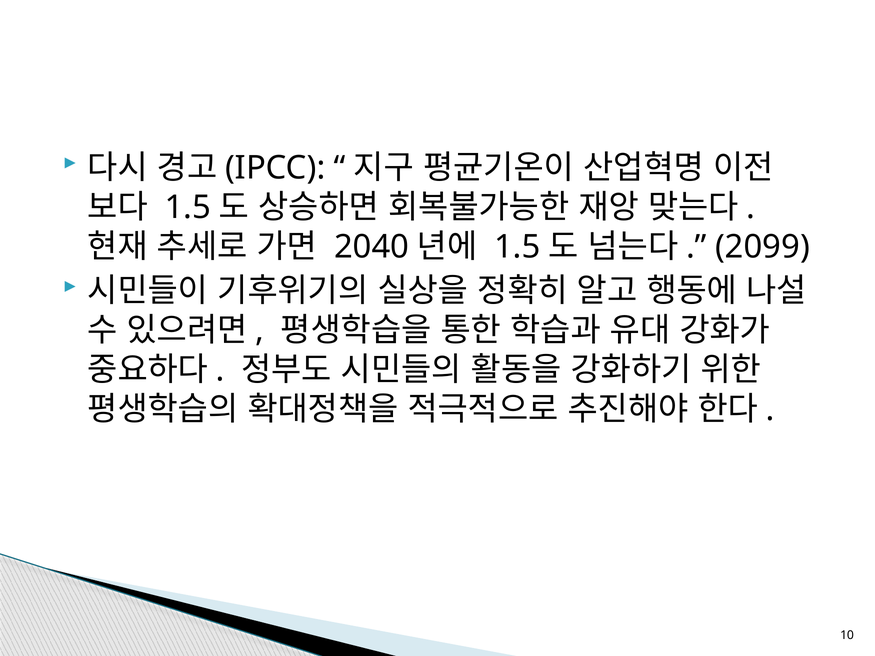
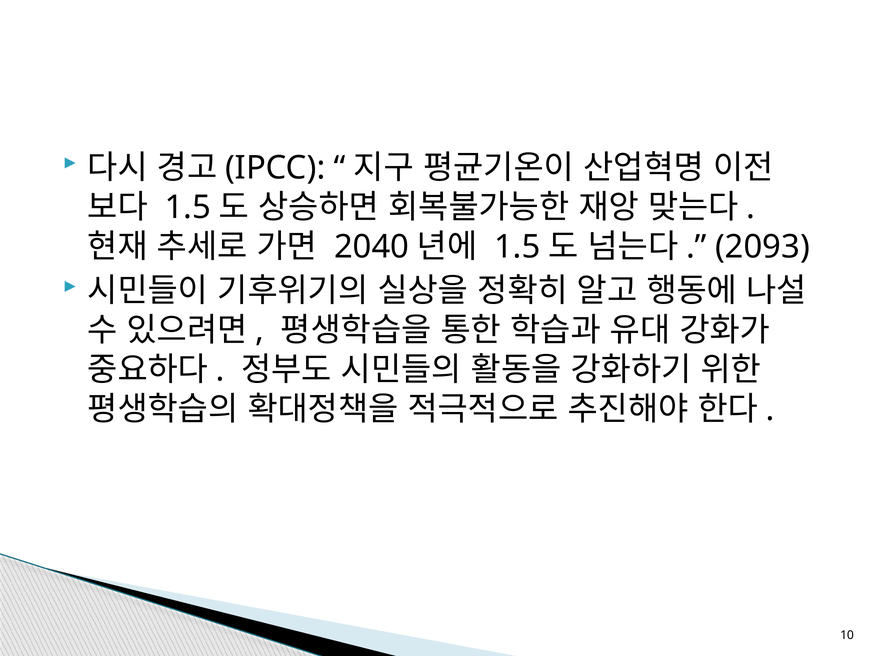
2099: 2099 -> 2093
